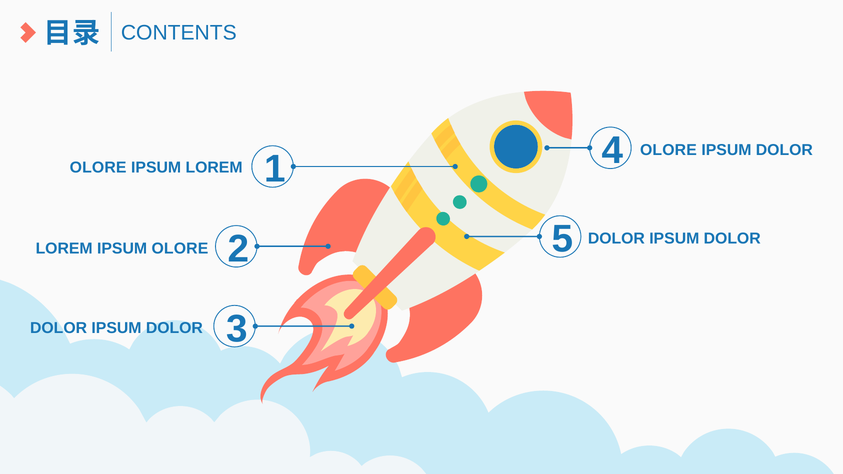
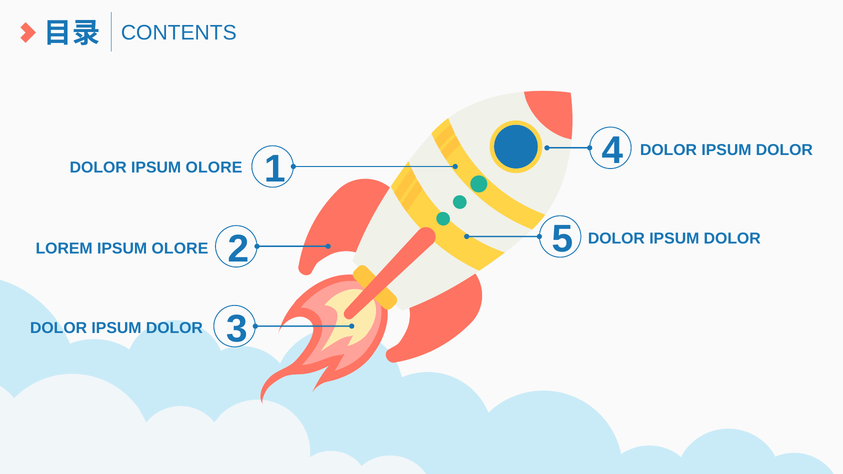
4 OLORE: OLORE -> DOLOR
OLORE at (98, 167): OLORE -> DOLOR
LOREM at (214, 167): LOREM -> OLORE
